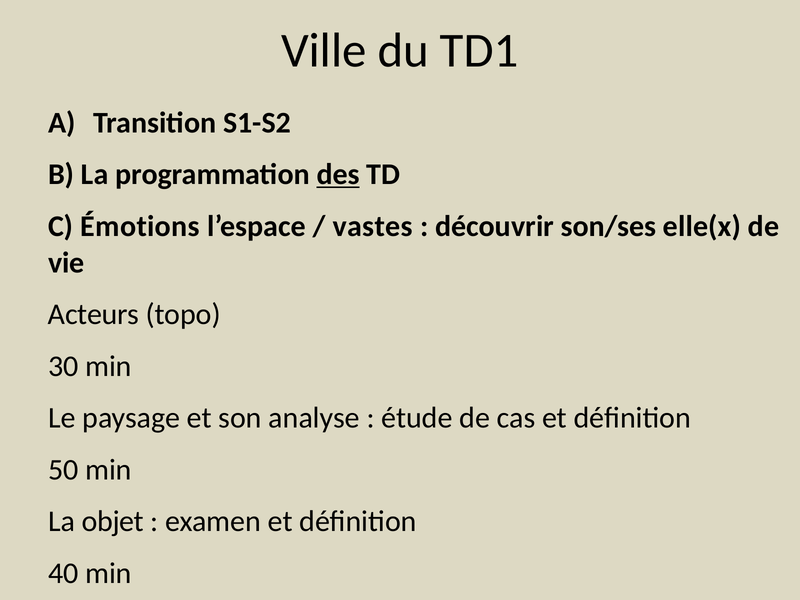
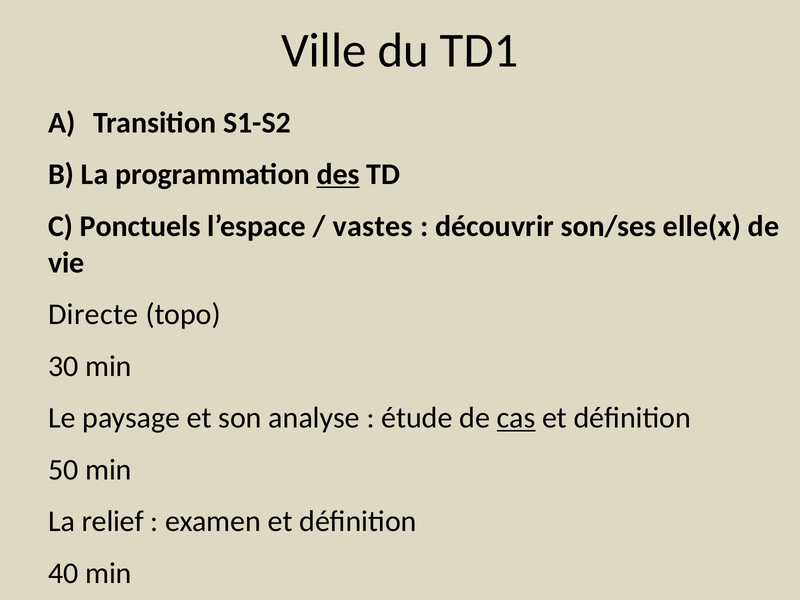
Émotions: Émotions -> Ponctuels
Acteurs: Acteurs -> Directe
cas underline: none -> present
objet: objet -> relief
